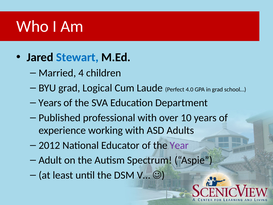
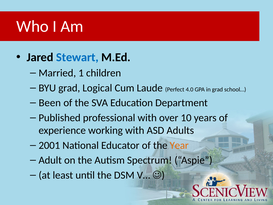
4: 4 -> 1
Years at (50, 103): Years -> Been
2012: 2012 -> 2001
Year colour: purple -> orange
